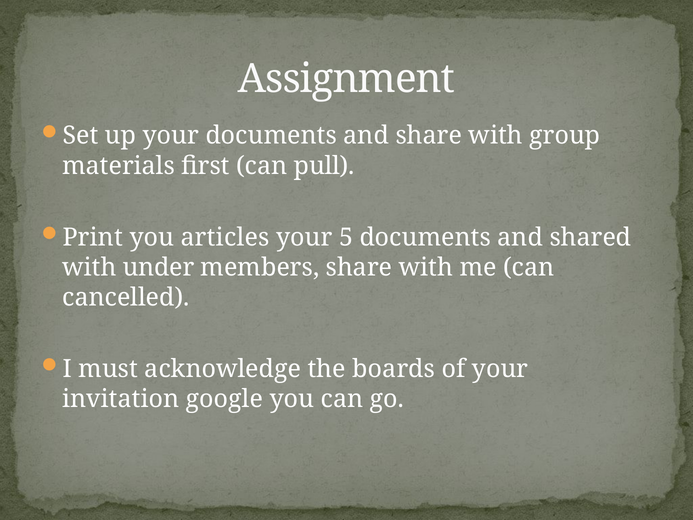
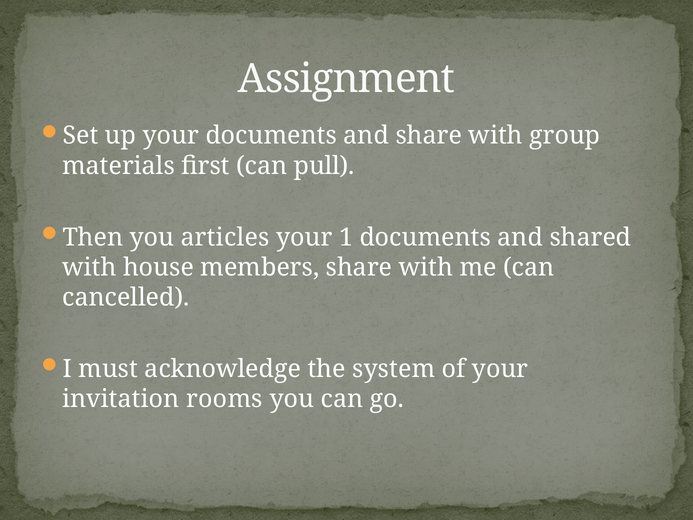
Print: Print -> Then
5: 5 -> 1
under: under -> house
boards: boards -> system
google: google -> rooms
